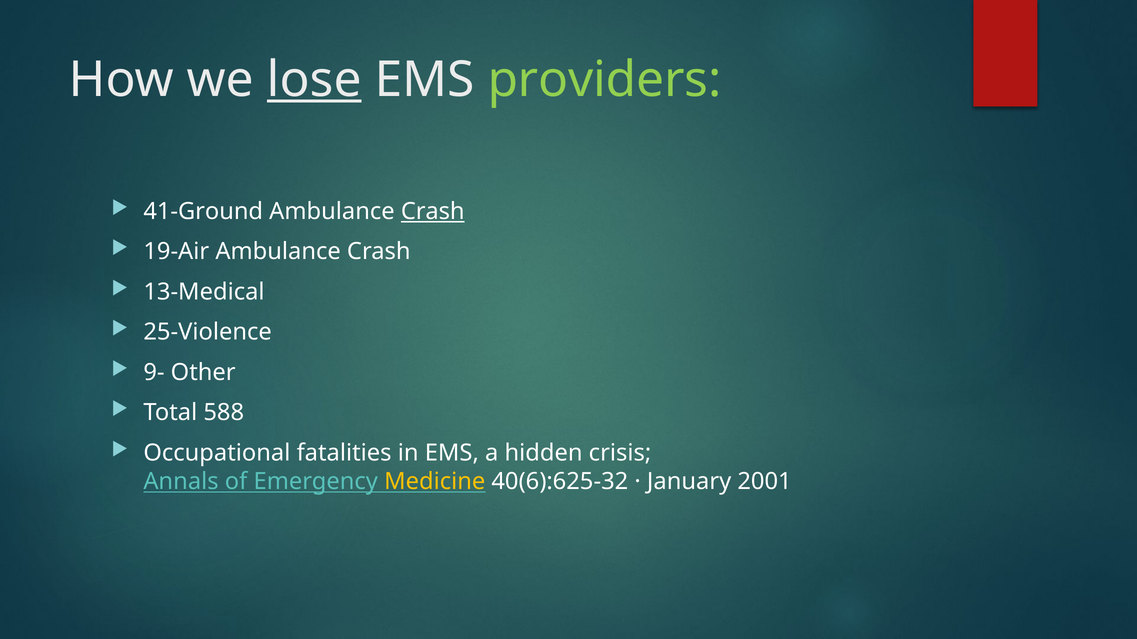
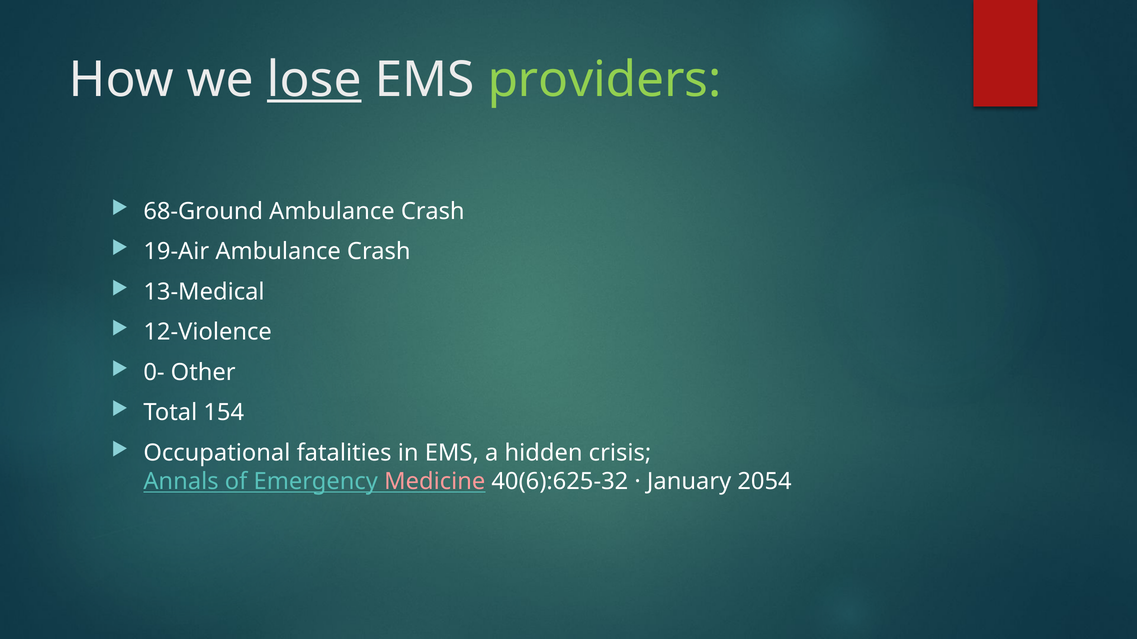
41-Ground: 41-Ground -> 68-Ground
Crash at (433, 212) underline: present -> none
25-Violence: 25-Violence -> 12-Violence
9-: 9- -> 0-
588: 588 -> 154
Medicine colour: yellow -> pink
2001: 2001 -> 2054
